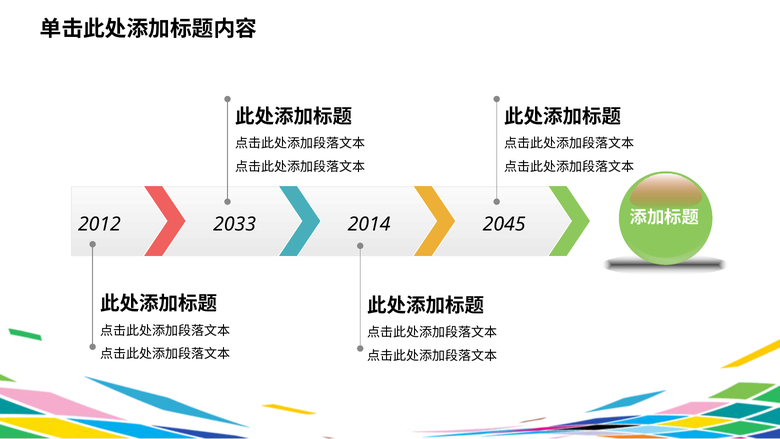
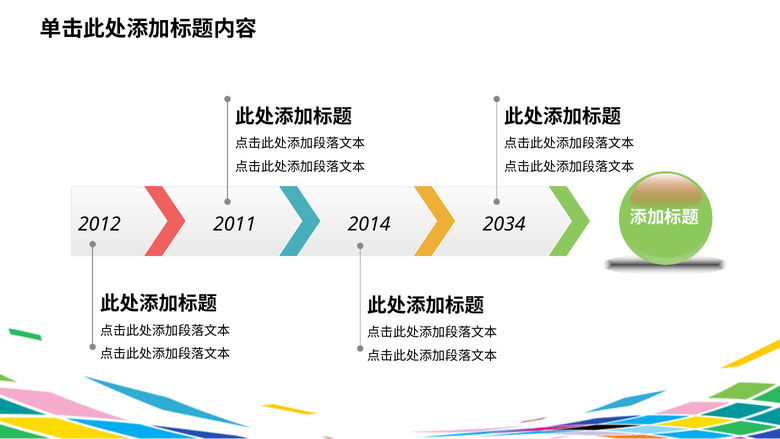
2033: 2033 -> 2011
2045: 2045 -> 2034
